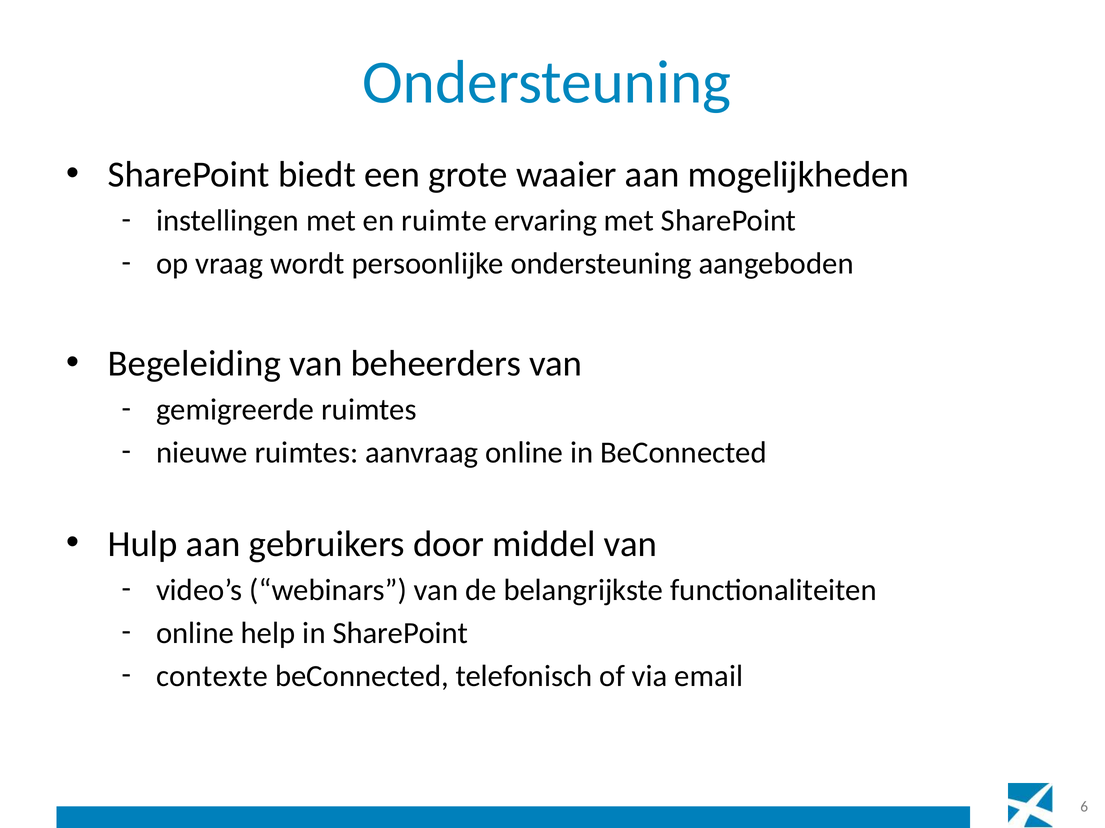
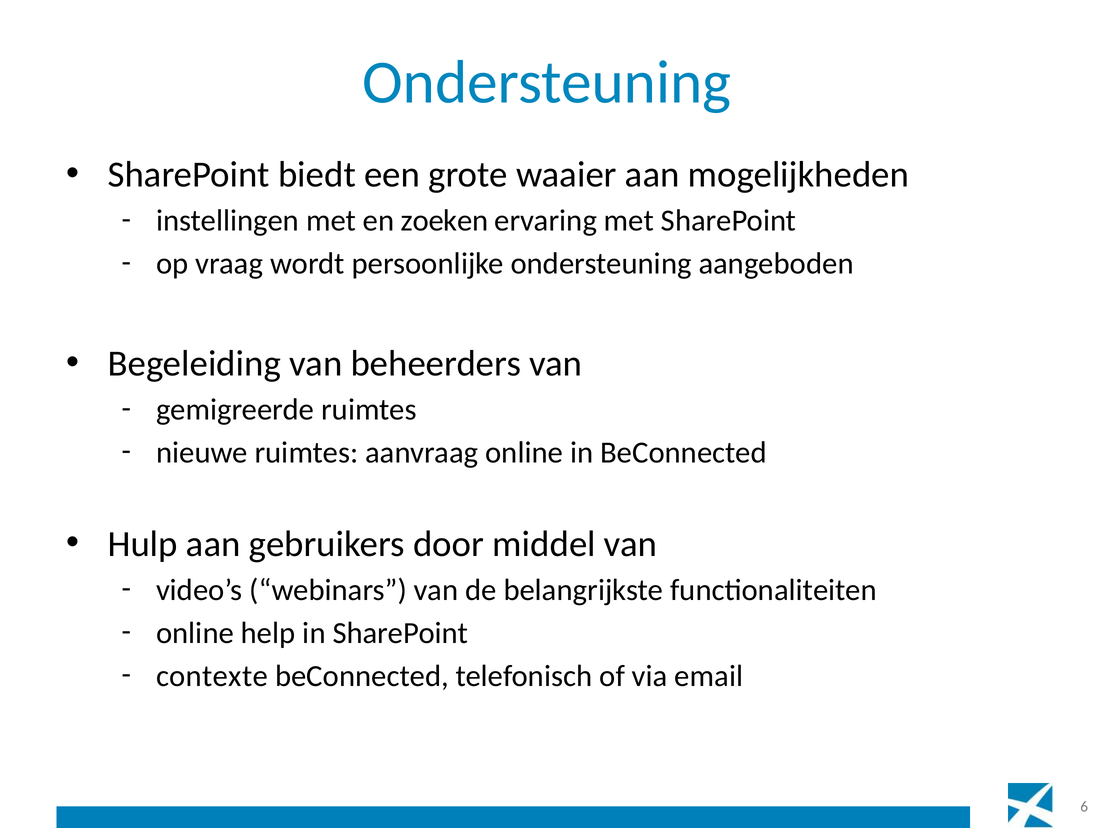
ruimte: ruimte -> zoeken
